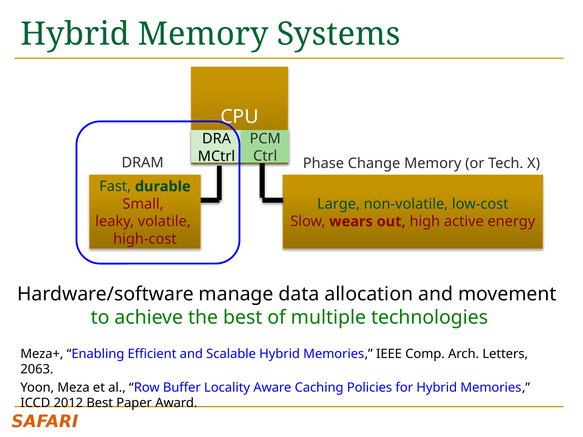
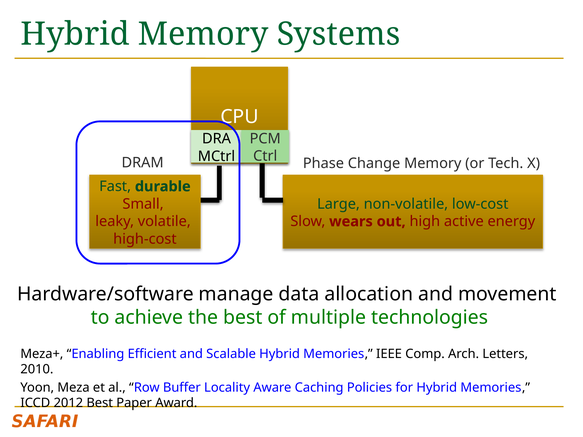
2063: 2063 -> 2010
